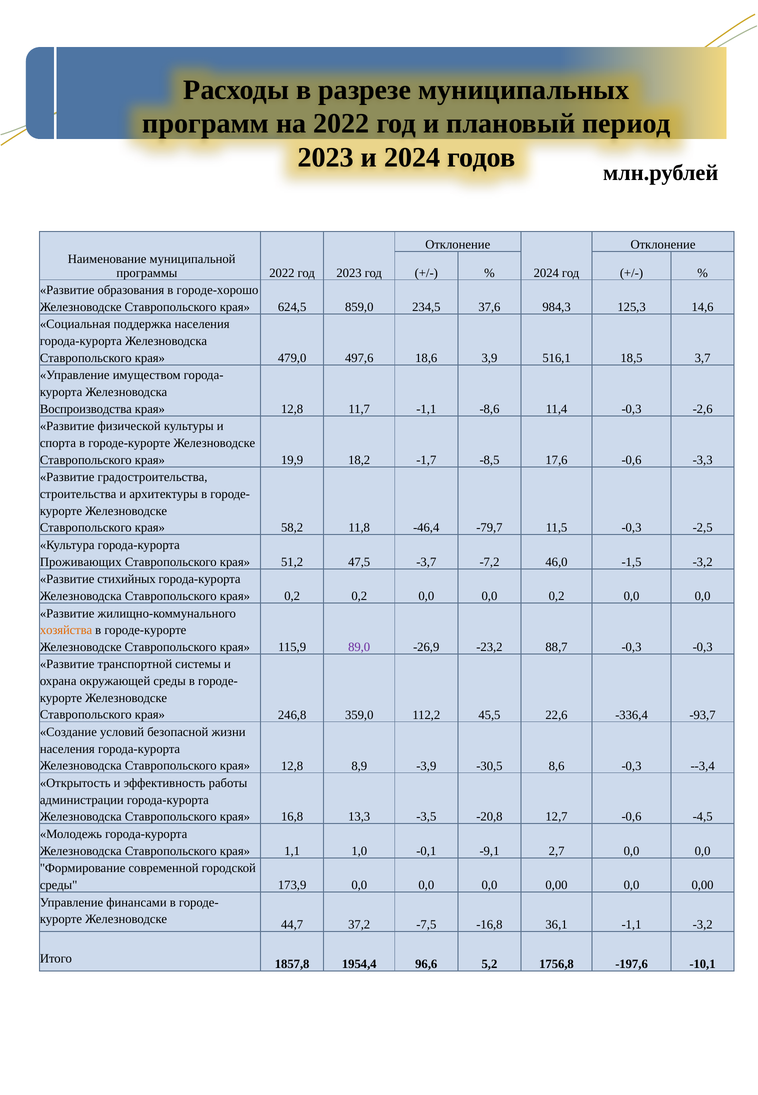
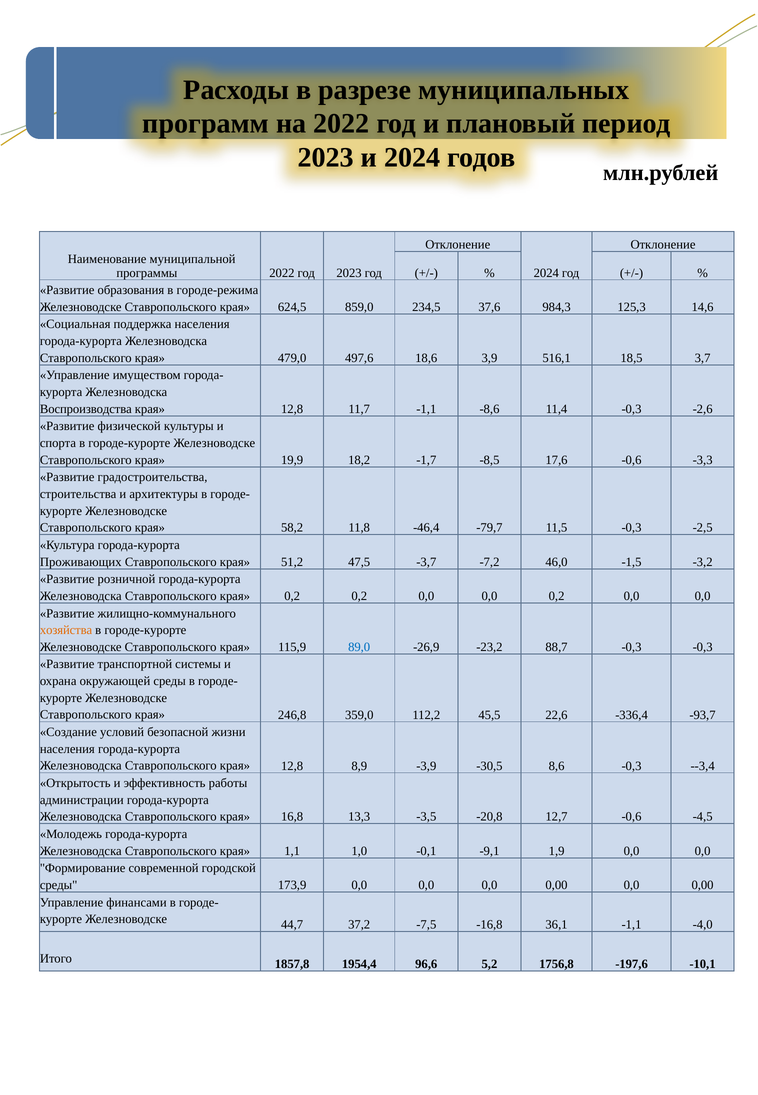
городе-хорошо: городе-хорошо -> городе-режима
стихийных: стихийных -> розничной
89,0 colour: purple -> blue
2,7: 2,7 -> 1,9
-1,1 -3,2: -3,2 -> -4,0
